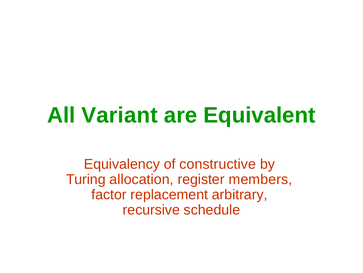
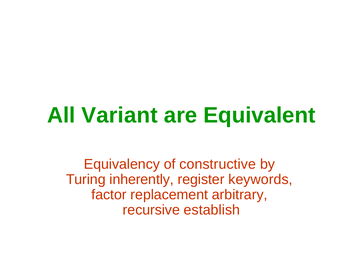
allocation: allocation -> inherently
members: members -> keywords
schedule: schedule -> establish
